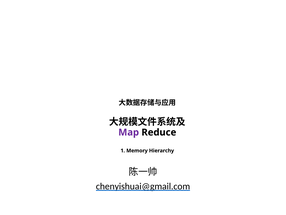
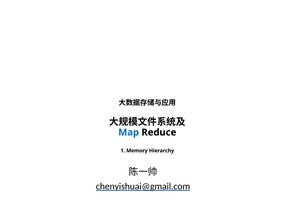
Map colour: purple -> blue
